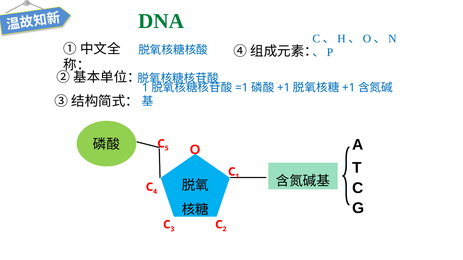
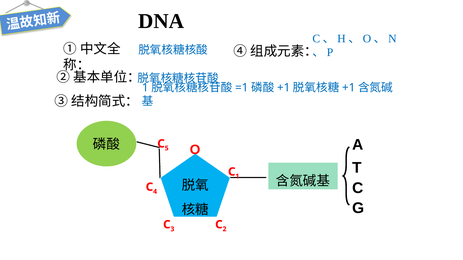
DNA colour: green -> black
